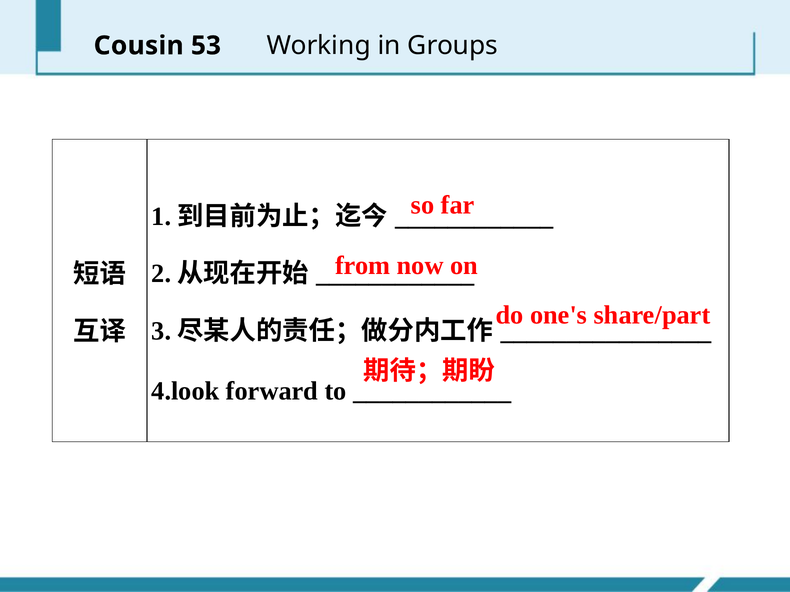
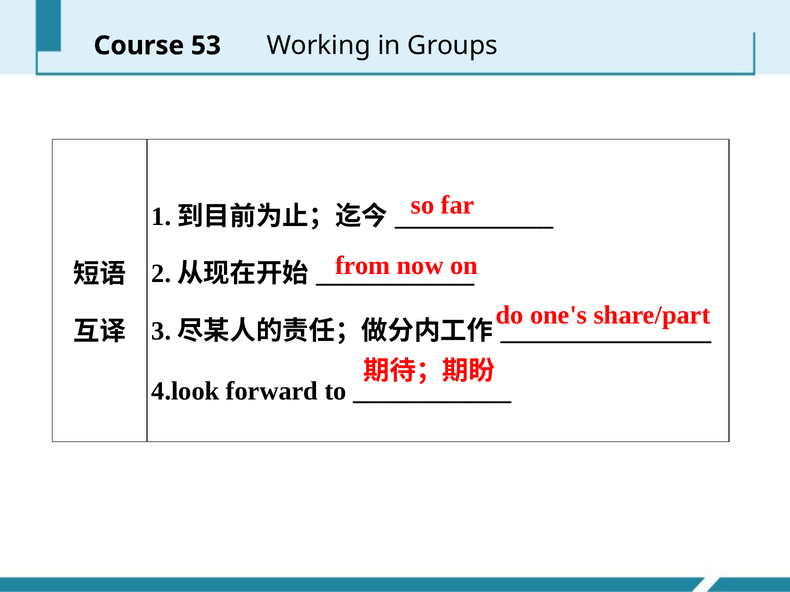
Cousin: Cousin -> Course
